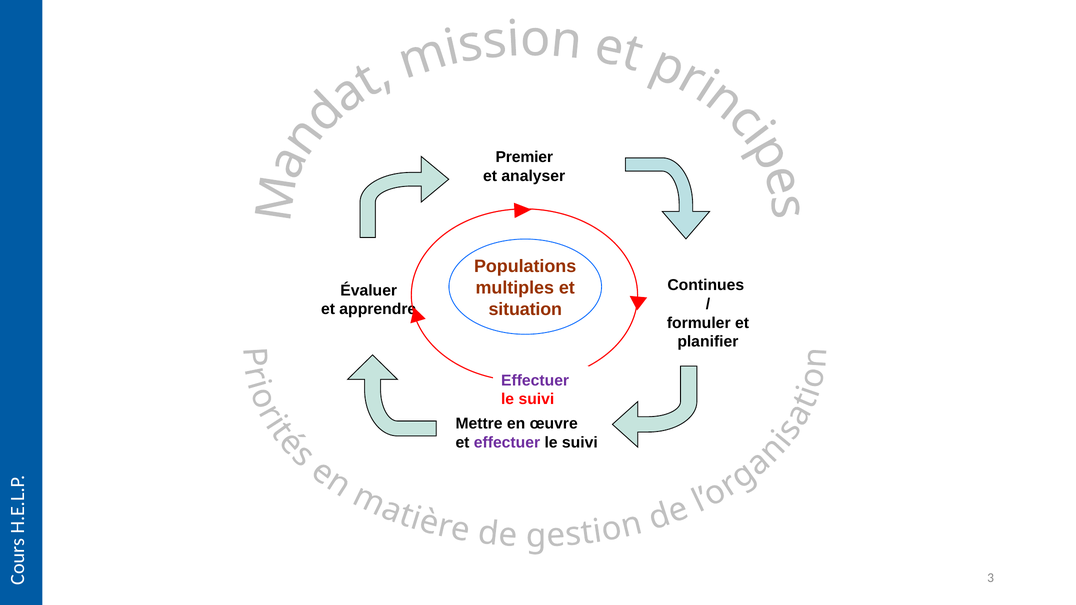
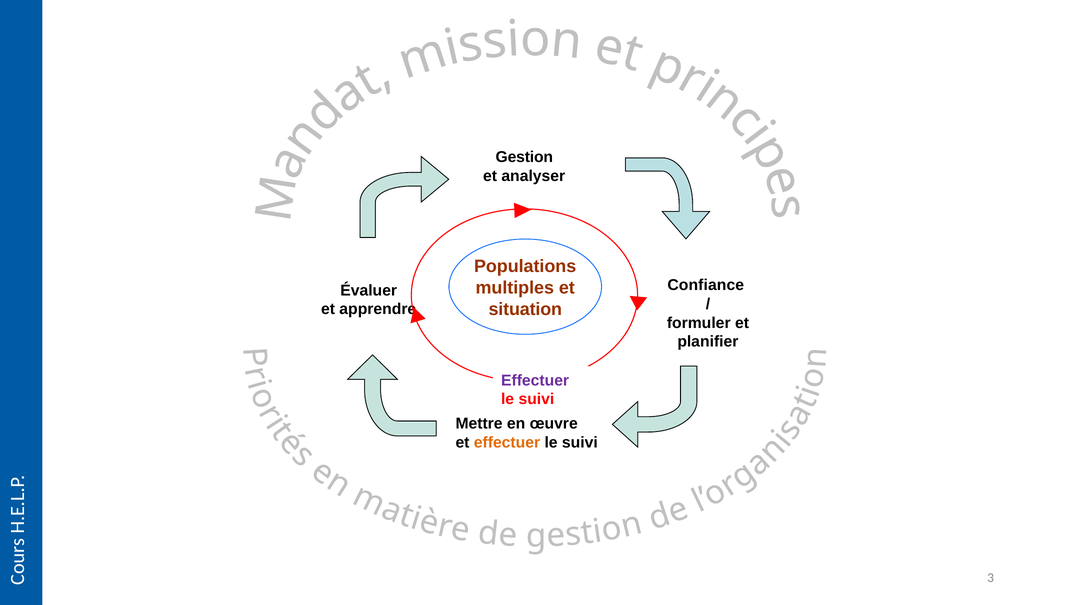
Premier: Premier -> Gestion
Continues: Continues -> Confiance
effectuer at (507, 443) colour: purple -> orange
